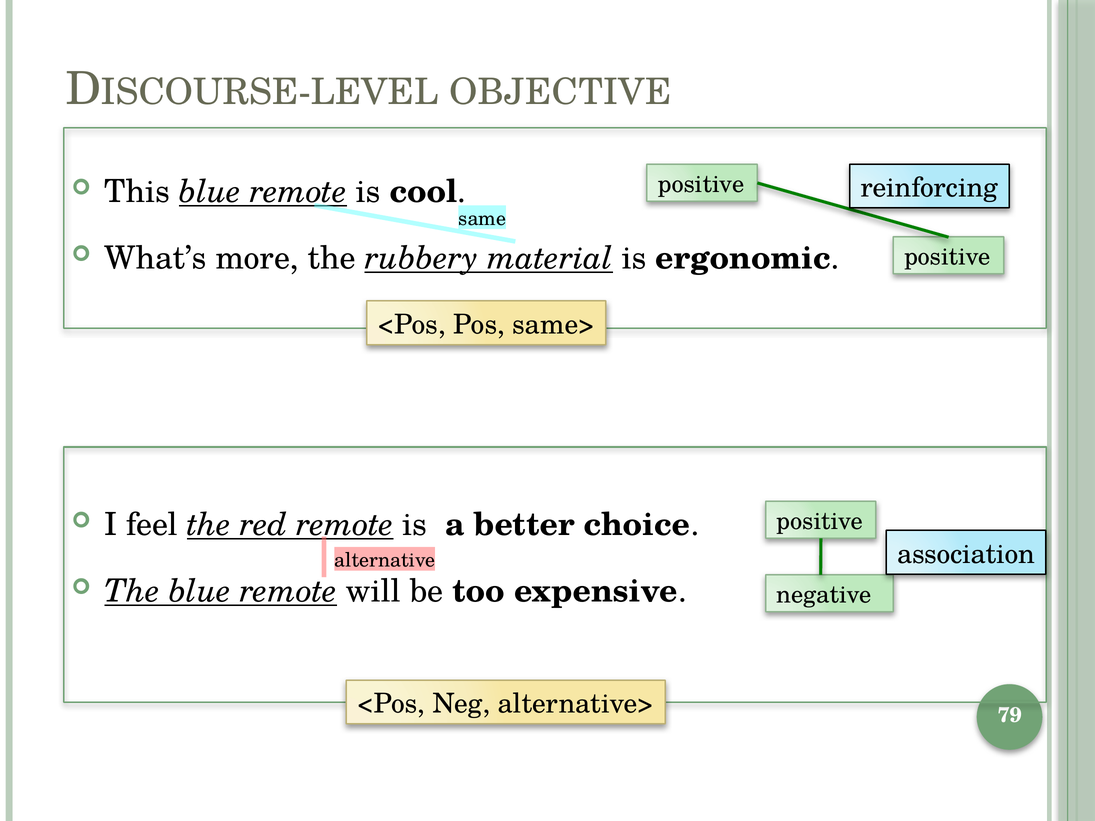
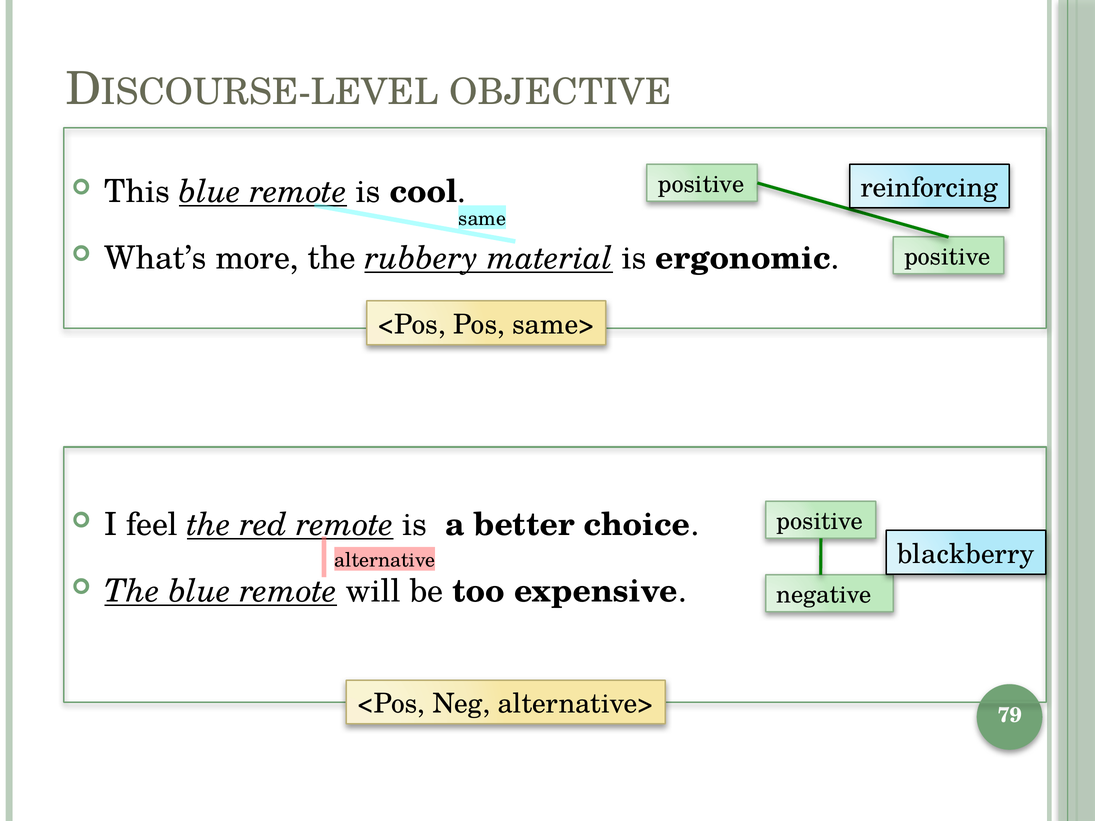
association: association -> blackberry
